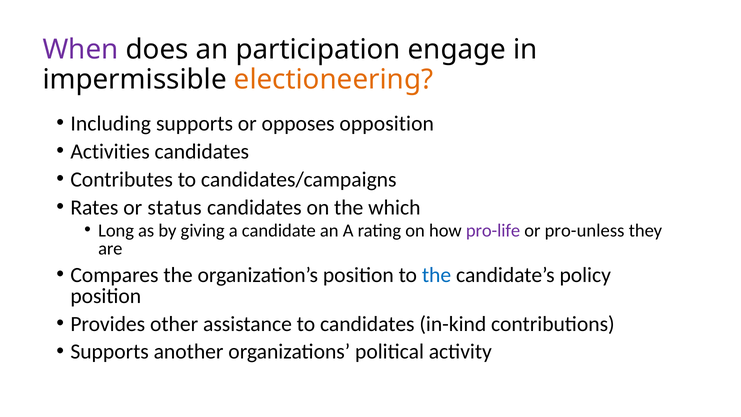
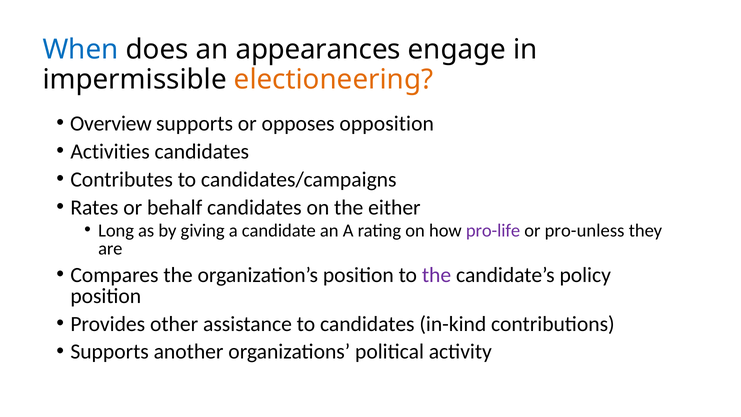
When colour: purple -> blue
participation: participation -> appearances
Including: Including -> Overview
status: status -> behalf
which: which -> either
the at (437, 275) colour: blue -> purple
